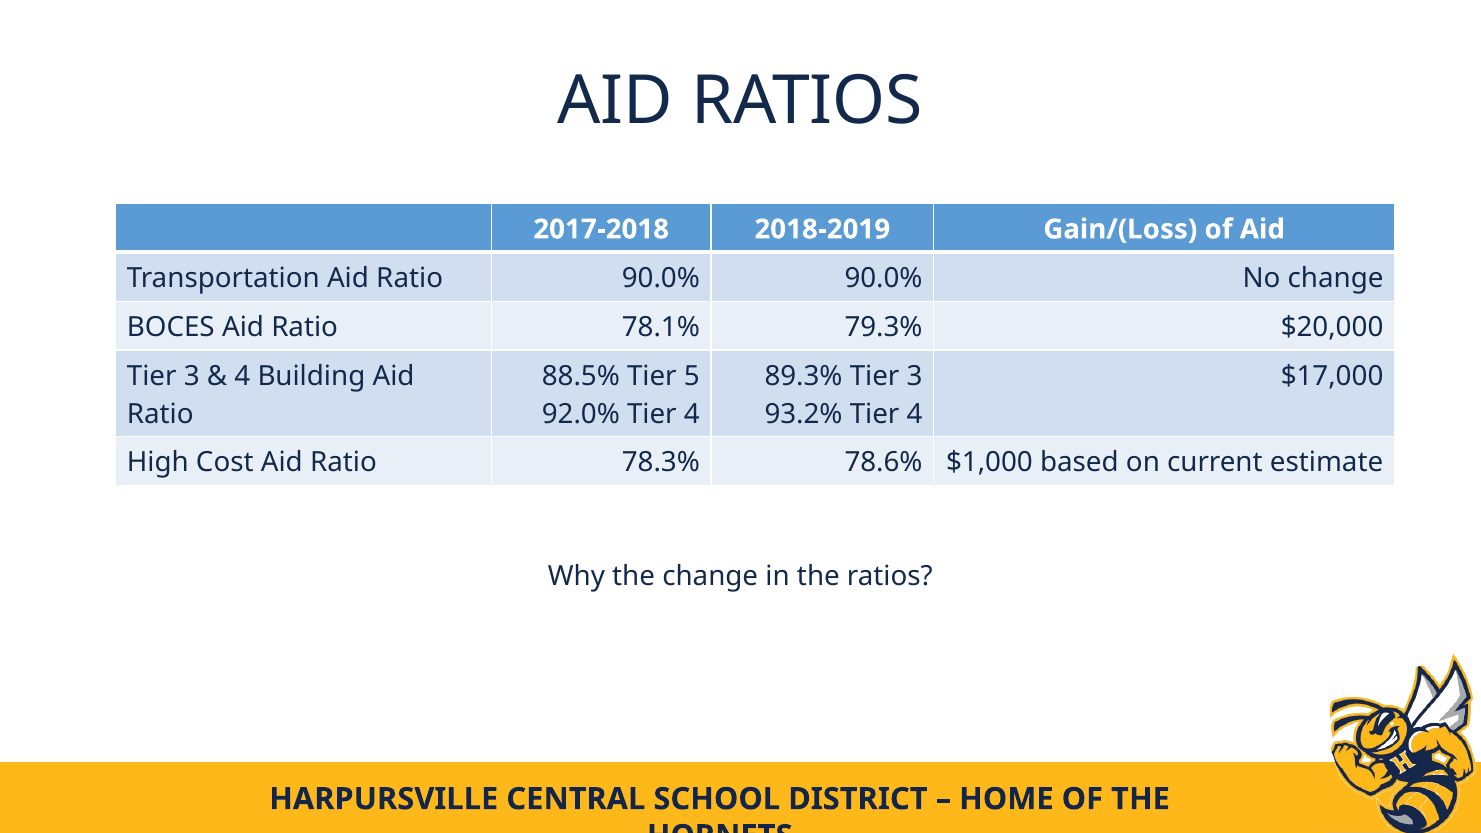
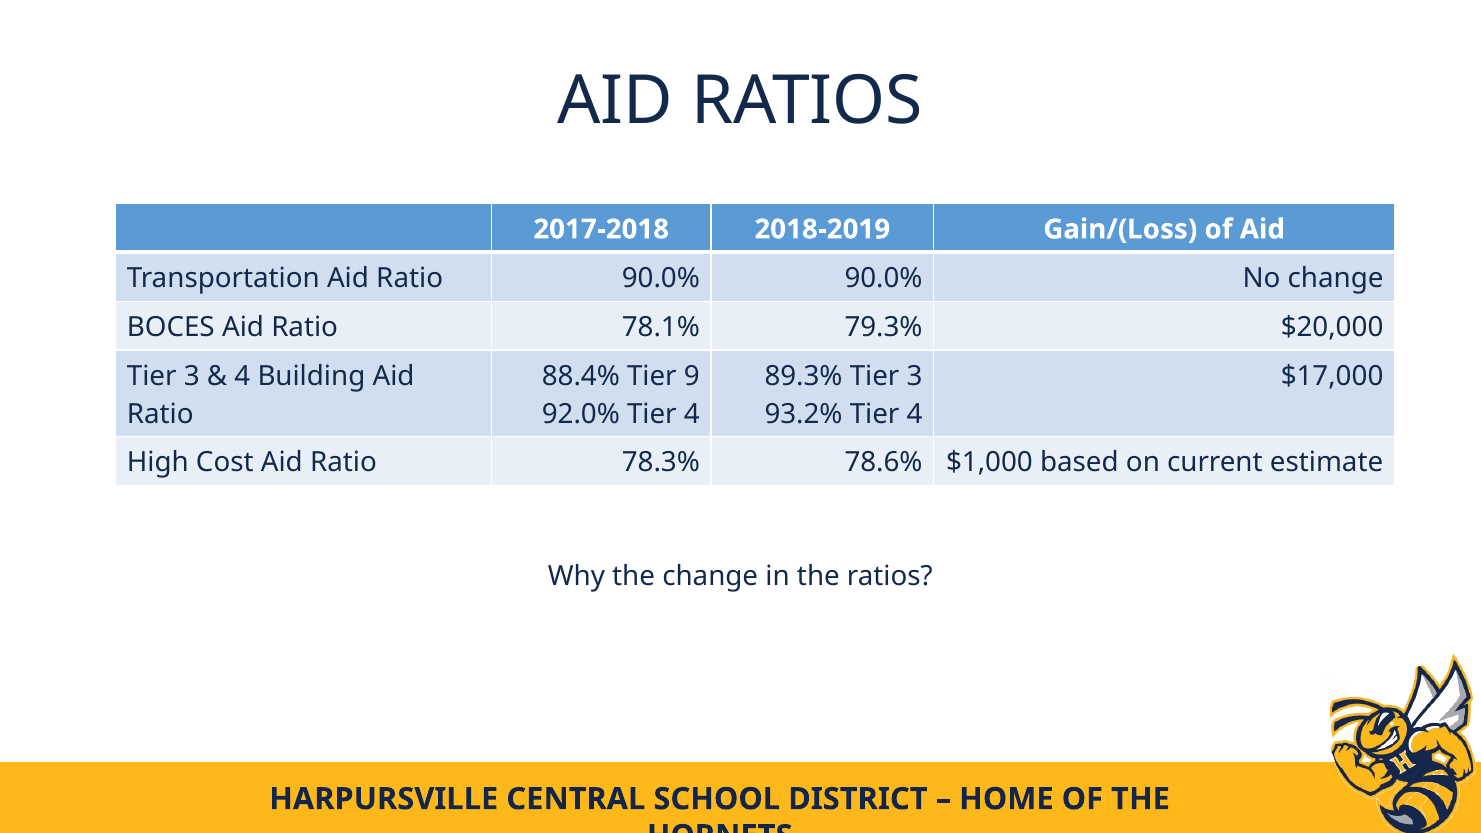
88.5%: 88.5% -> 88.4%
5: 5 -> 9
